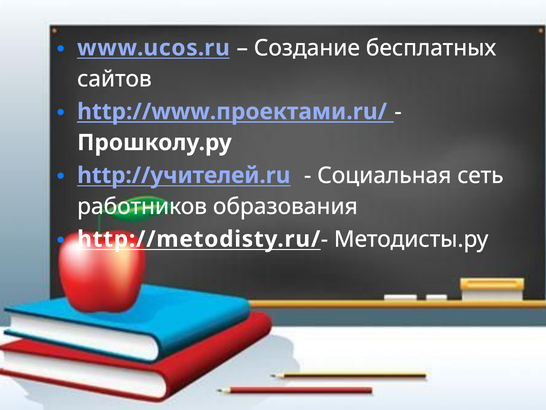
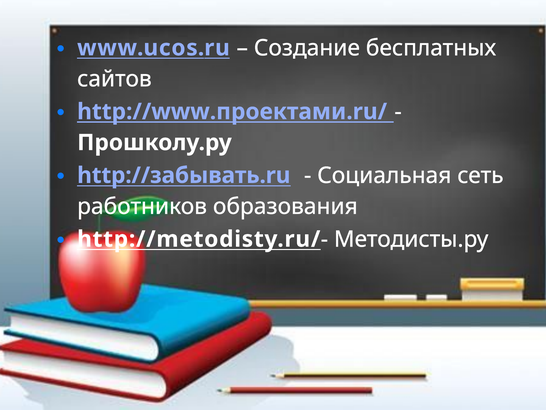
http://учителей.ru: http://учителей.ru -> http://забывать.ru
